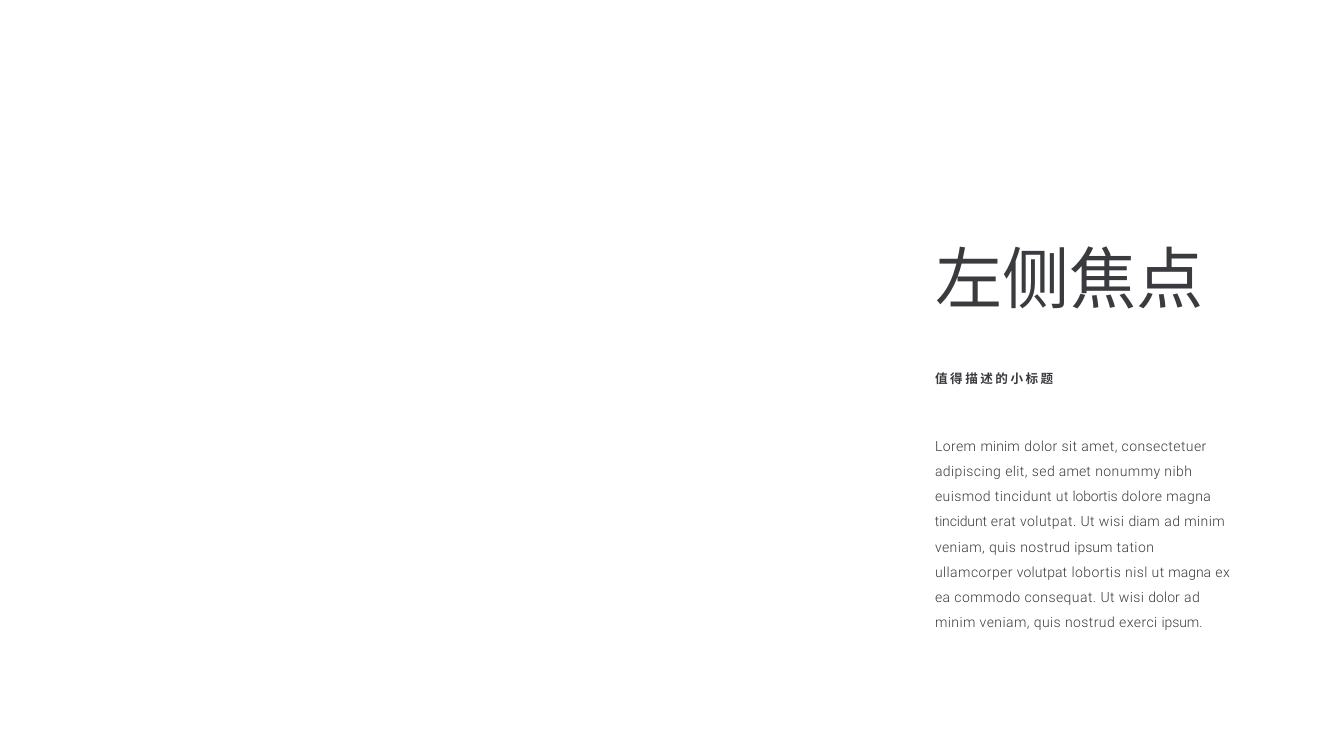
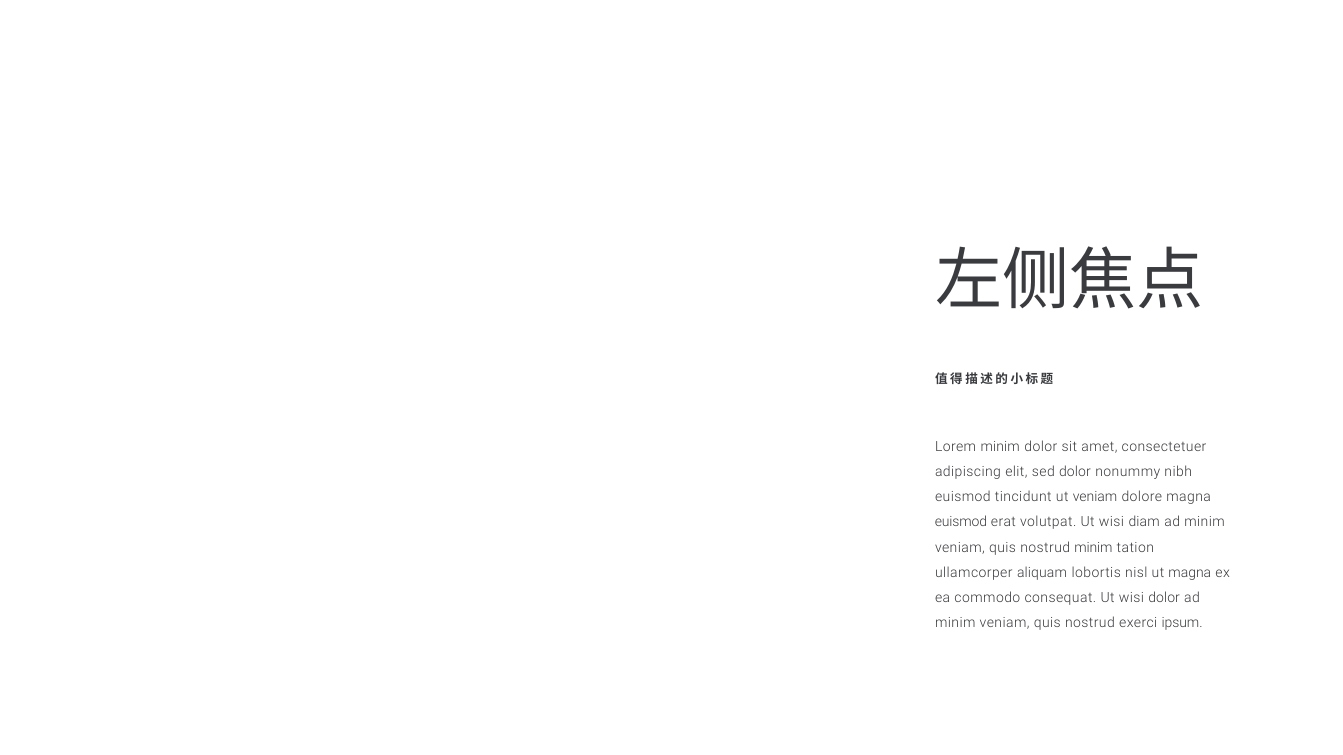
sed amet: amet -> dolor
ut lobortis: lobortis -> veniam
tincidunt at (961, 523): tincidunt -> euismod
nostrud ipsum: ipsum -> minim
ullamcorper volutpat: volutpat -> aliquam
